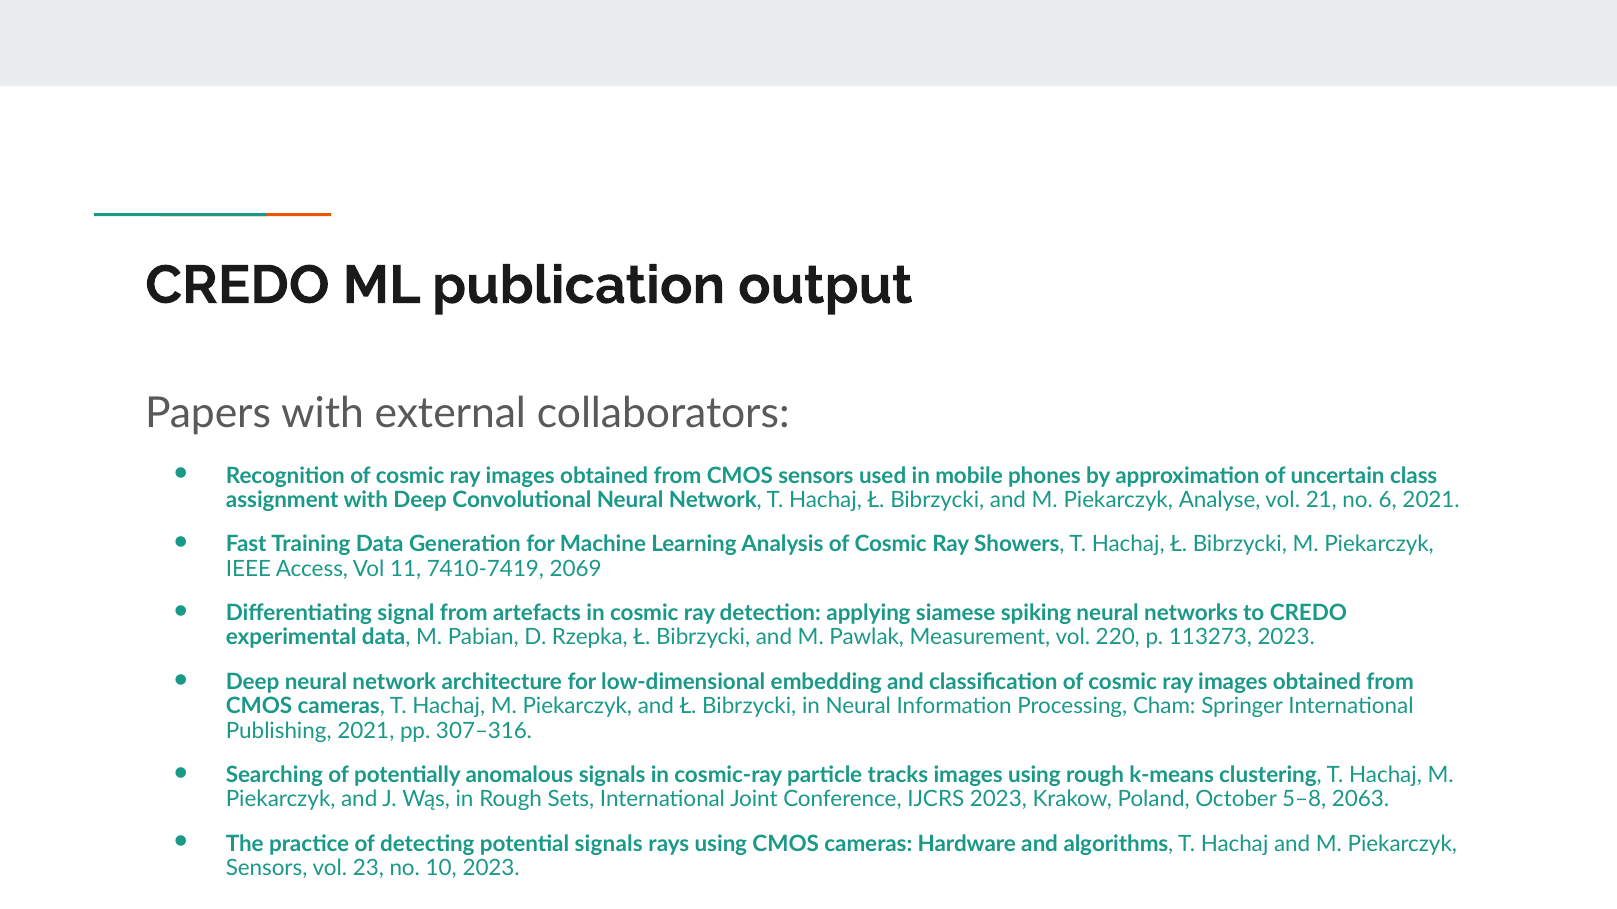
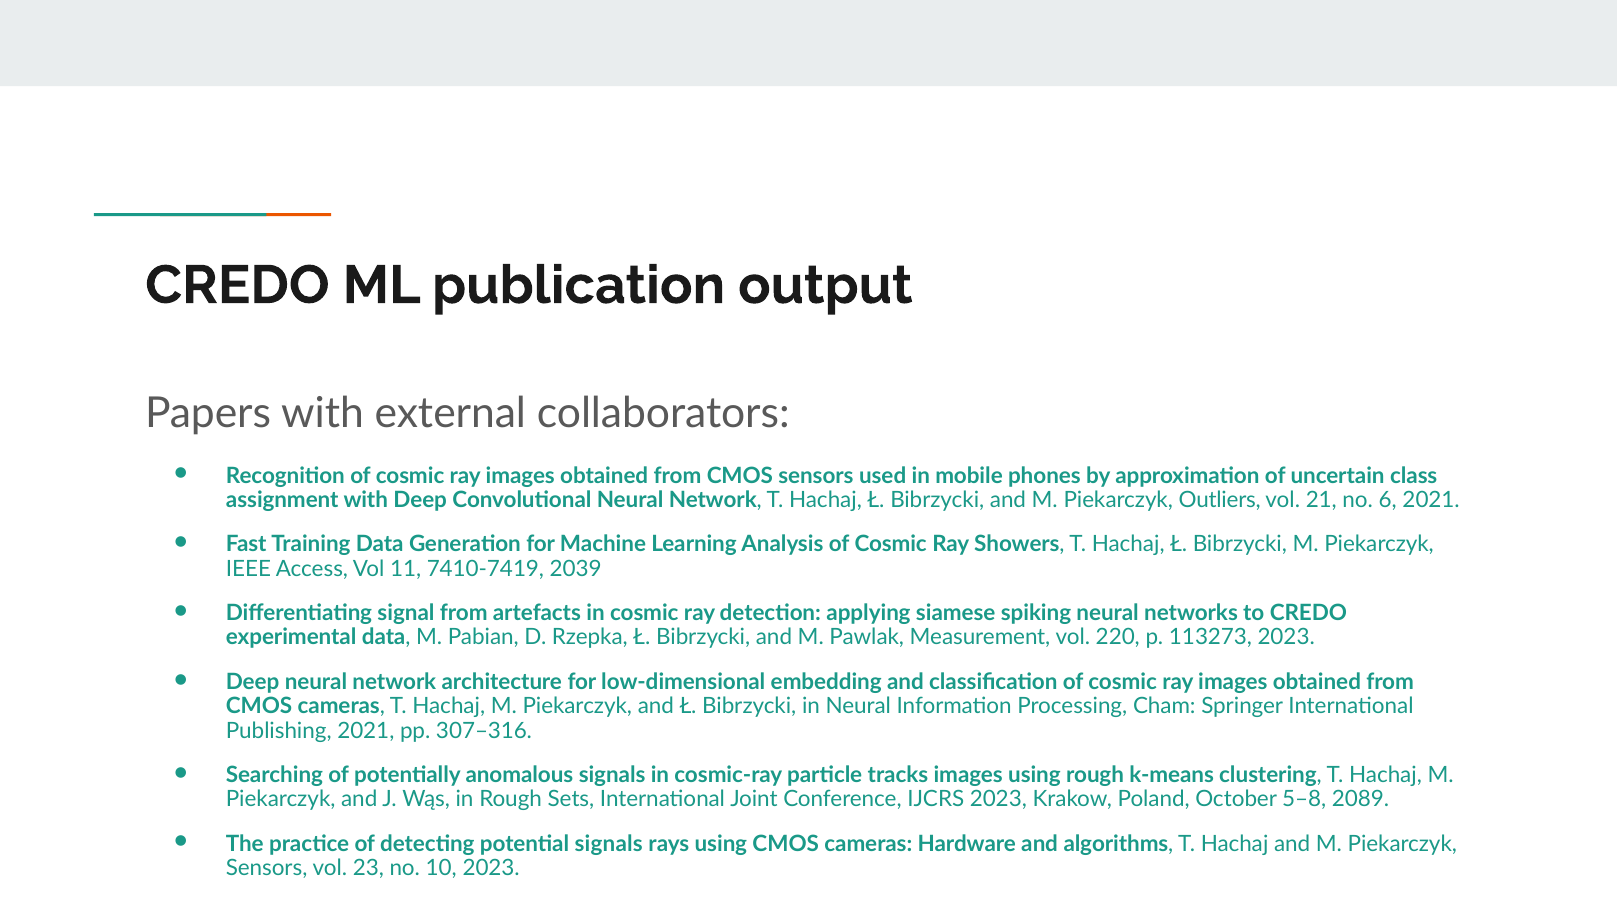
Analyse: Analyse -> Outliers
2069: 2069 -> 2039
2063: 2063 -> 2089
